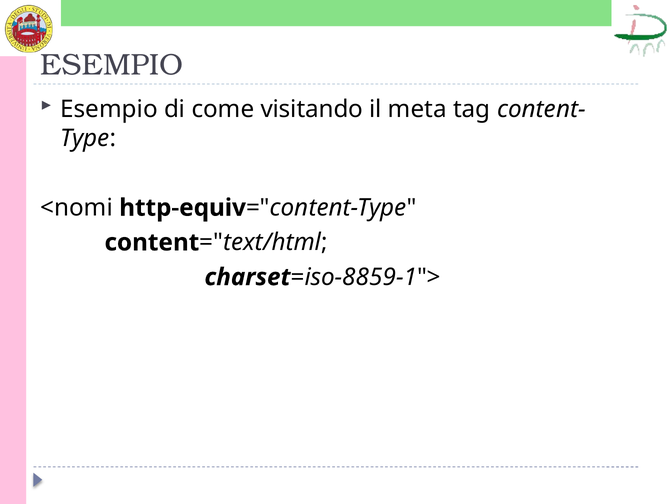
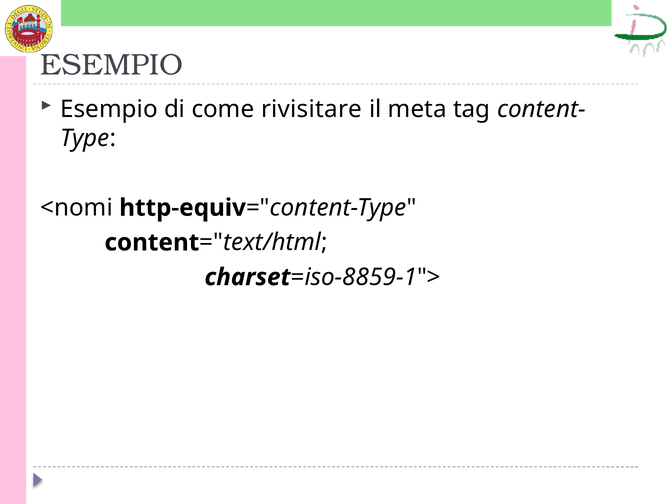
visitando: visitando -> rivisitare
